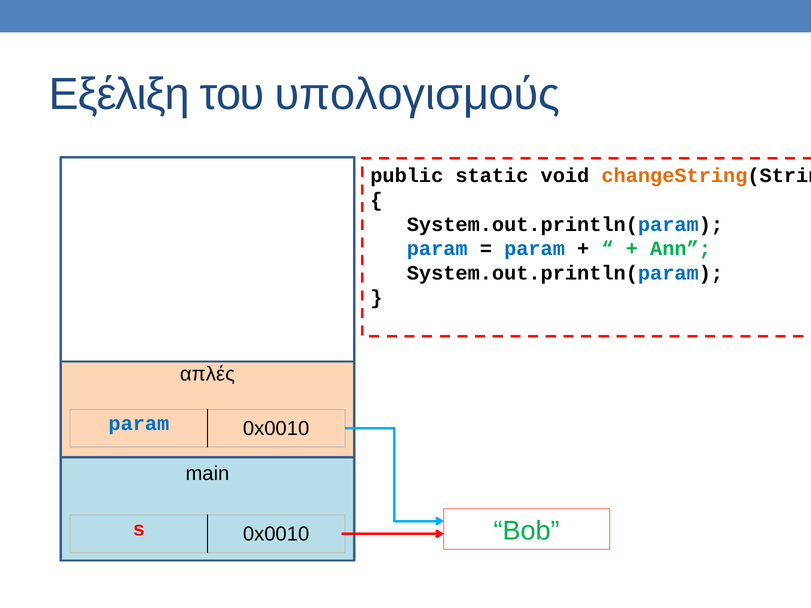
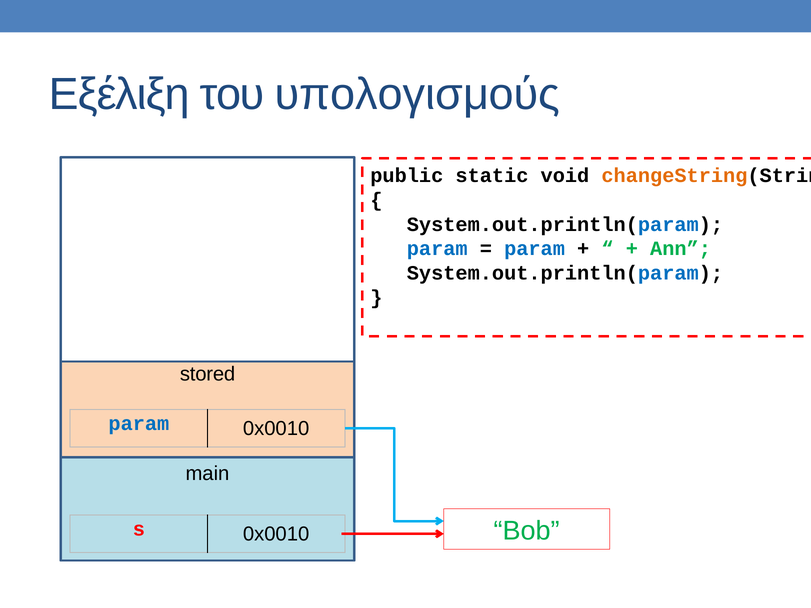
απλές: απλές -> stored
